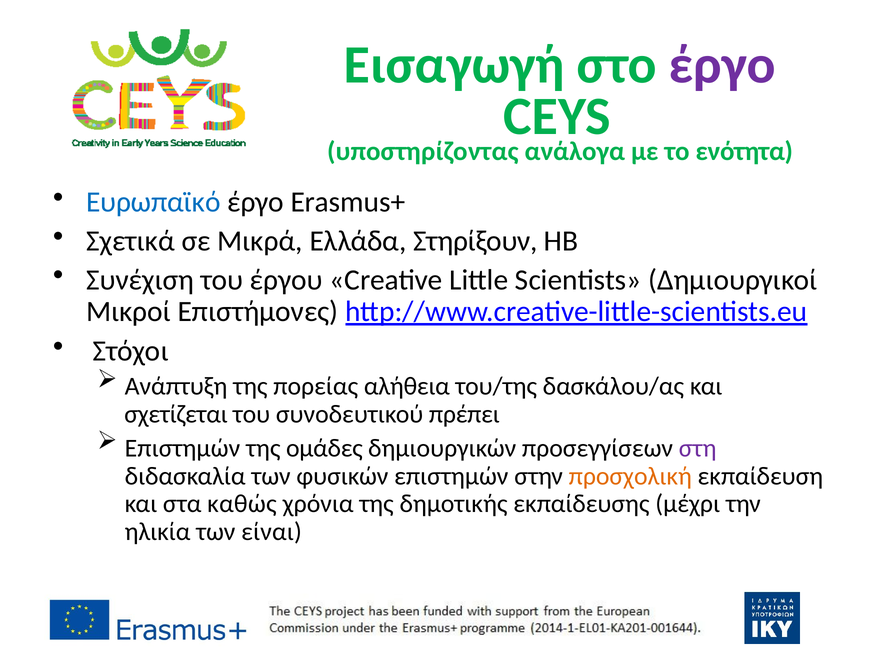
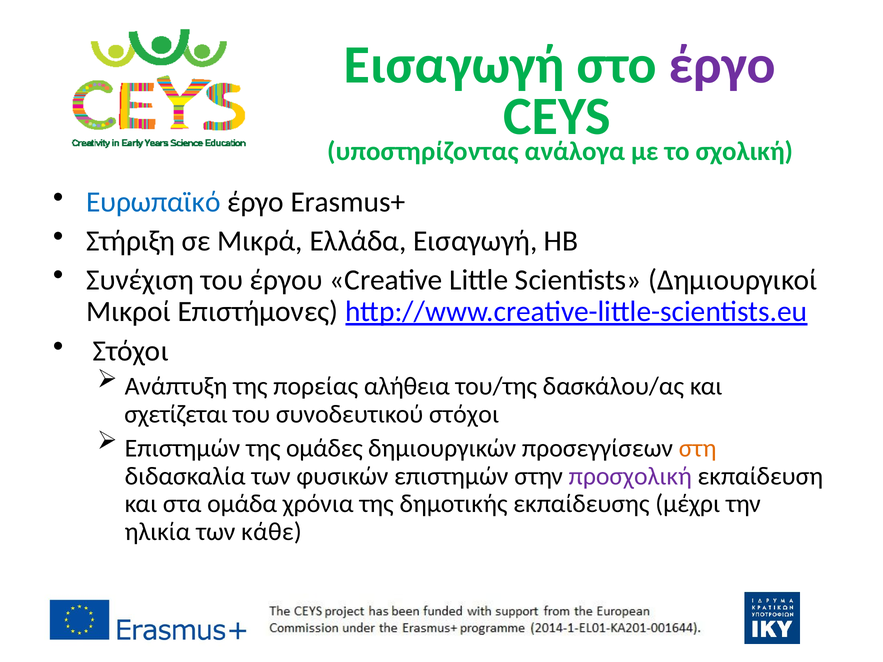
ενότητα: ενότητα -> σχολική
Σχετικά: Σχετικά -> Στήριξη
Ελλάδα Στηρίξουν: Στηρίξουν -> Εισαγωγή
συνοδευτικού πρέπει: πρέπει -> στόχοι
στη colour: purple -> orange
προσχολική colour: orange -> purple
καθώς: καθώς -> ομάδα
είναι: είναι -> κάθε
